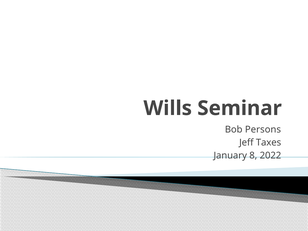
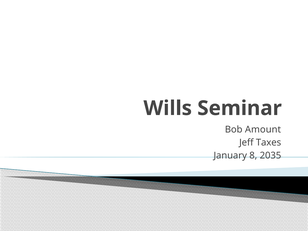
Persons: Persons -> Amount
2022: 2022 -> 2035
